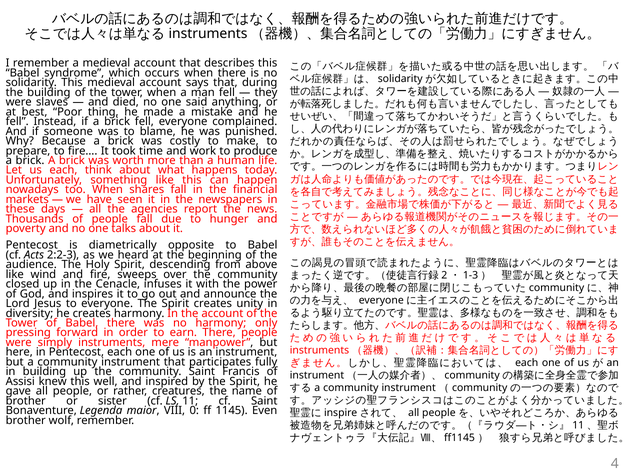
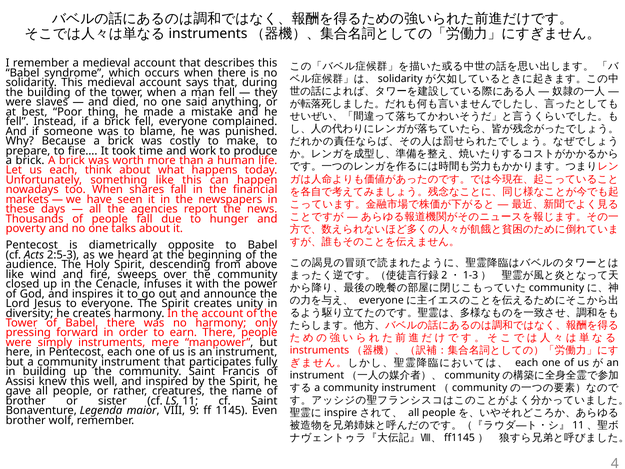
2:2-3: 2:2-3 -> 2:5-3
0: 0 -> 9
